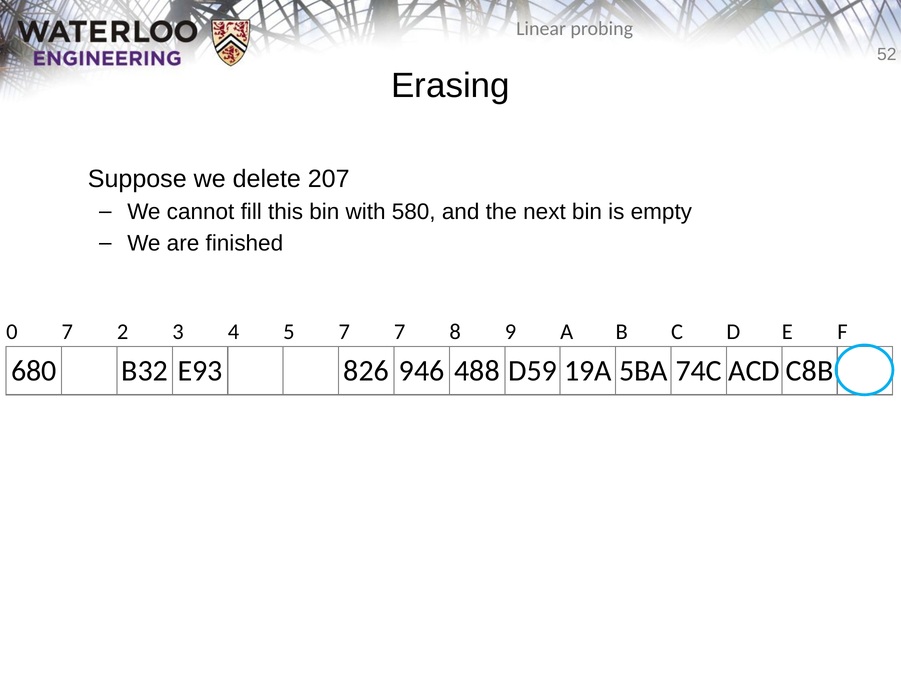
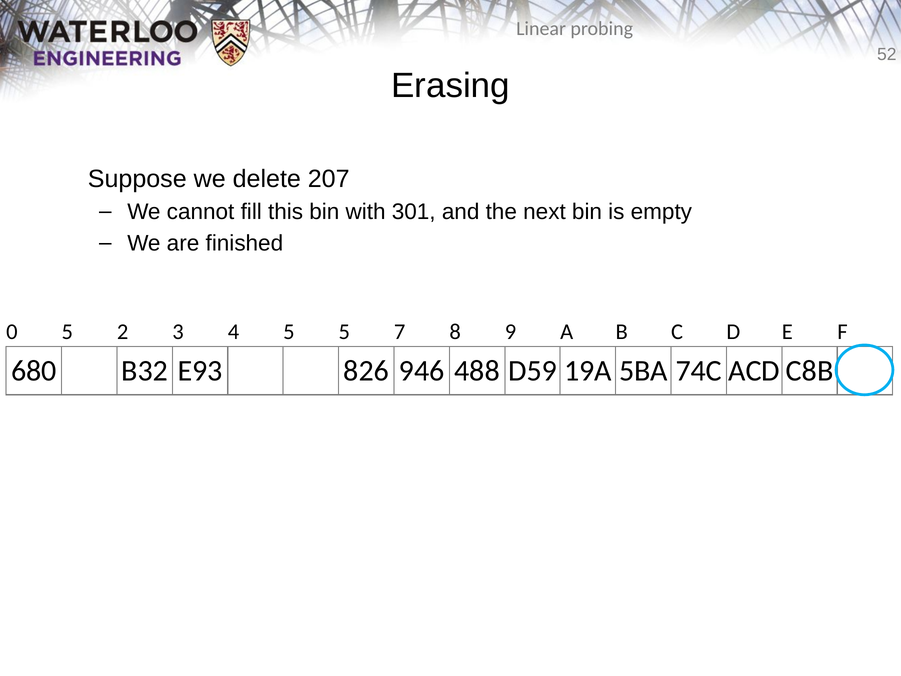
580: 580 -> 301
0 7: 7 -> 5
5 7: 7 -> 5
